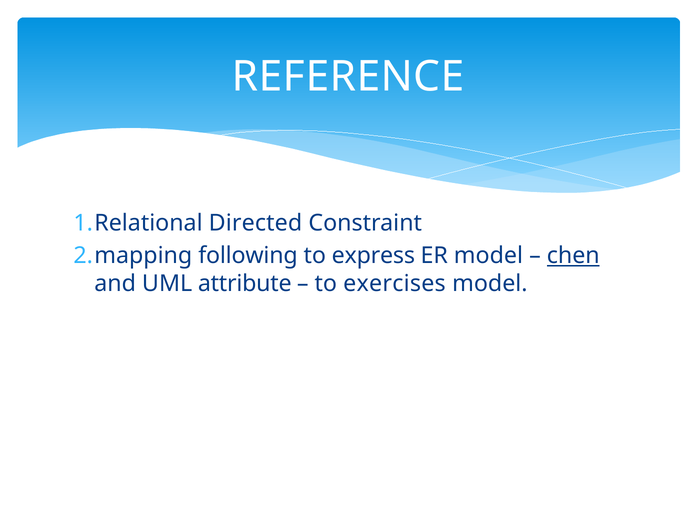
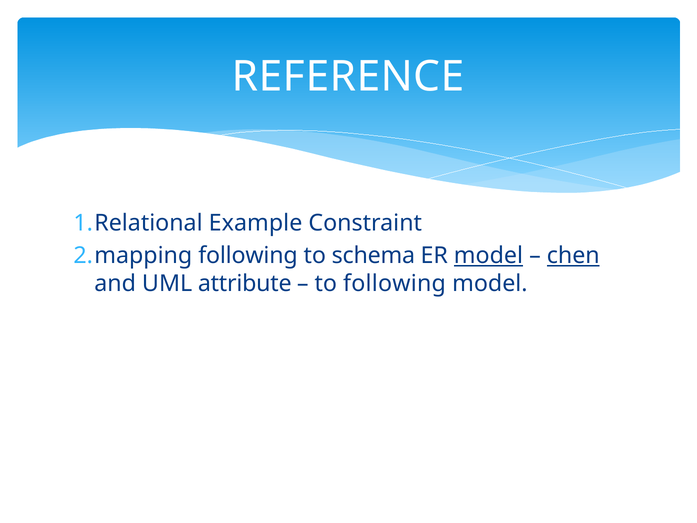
Directed: Directed -> Example
express: express -> schema
model at (488, 256) underline: none -> present
to exercises: exercises -> following
